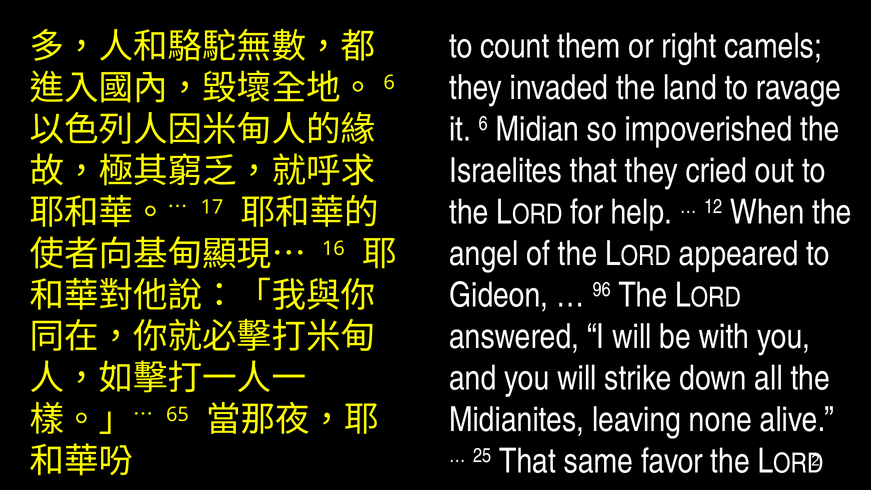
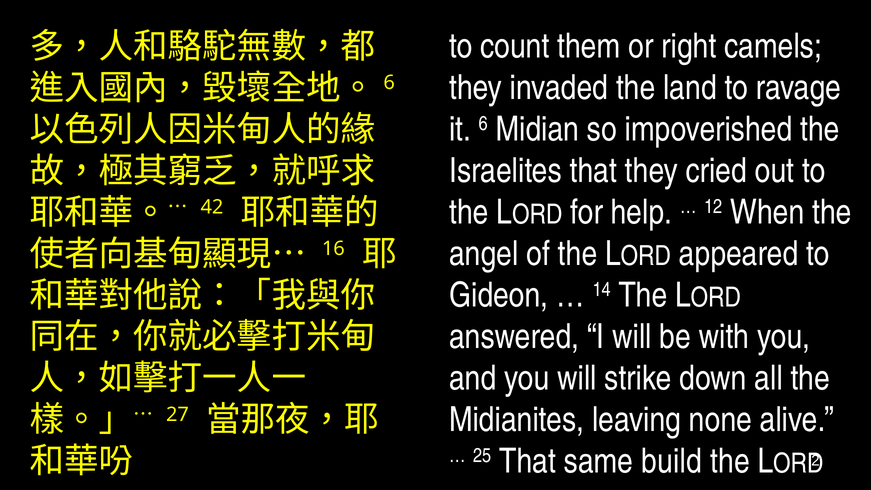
17: 17 -> 42
96: 96 -> 14
65: 65 -> 27
favor: favor -> build
